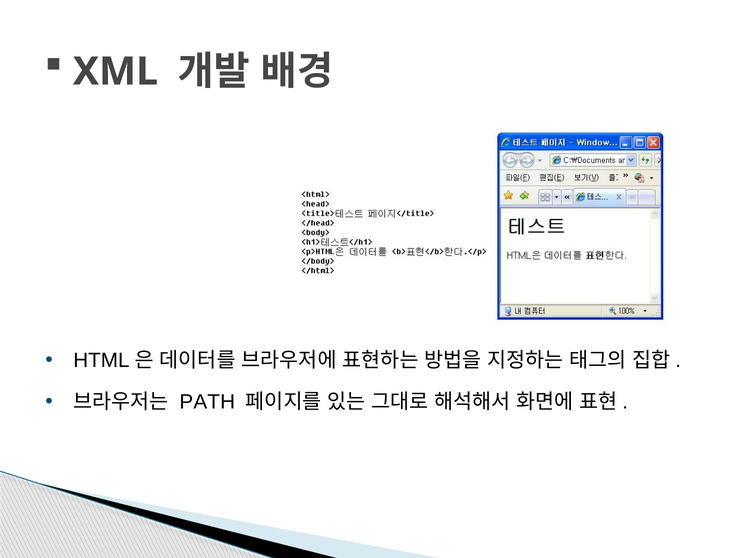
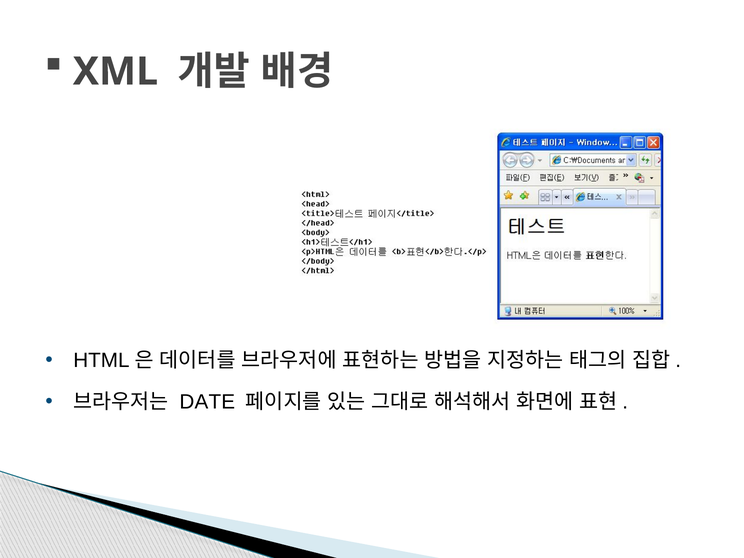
PATH: PATH -> DATE
